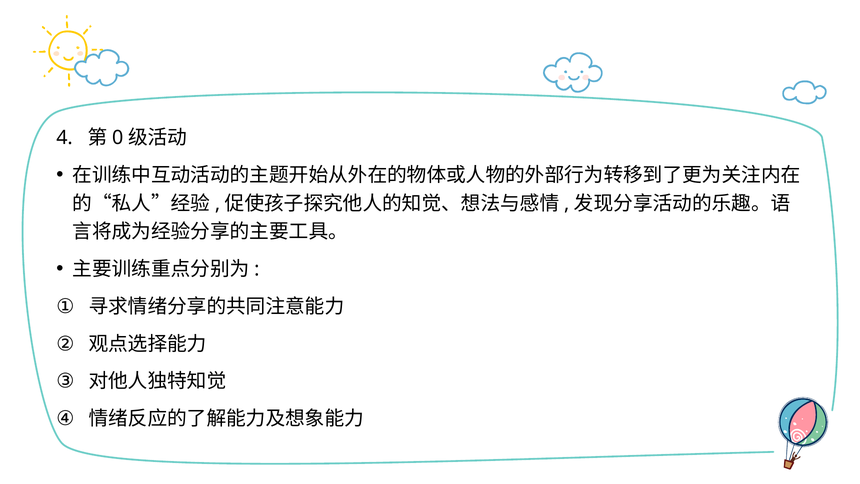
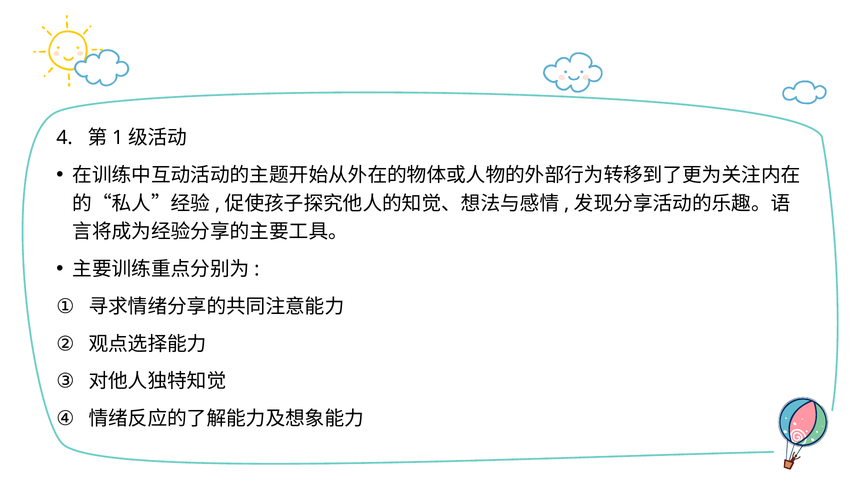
0: 0 -> 1
